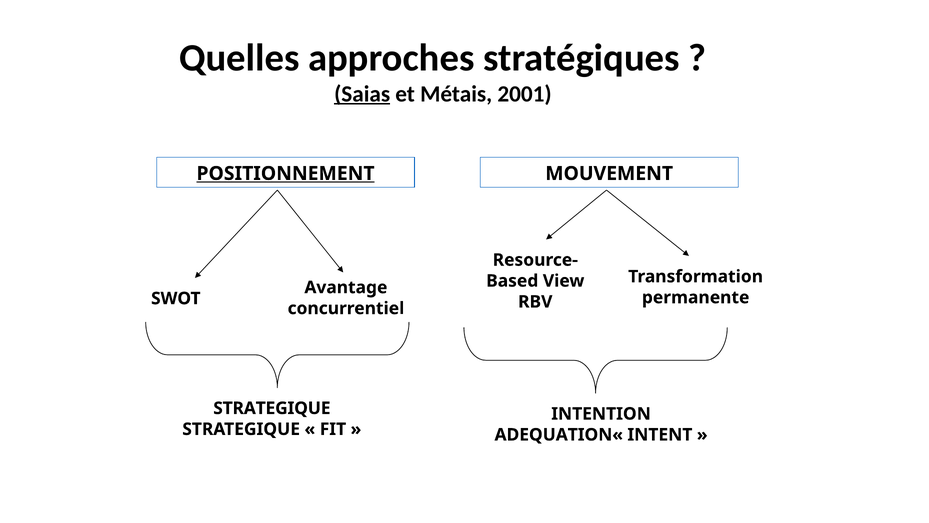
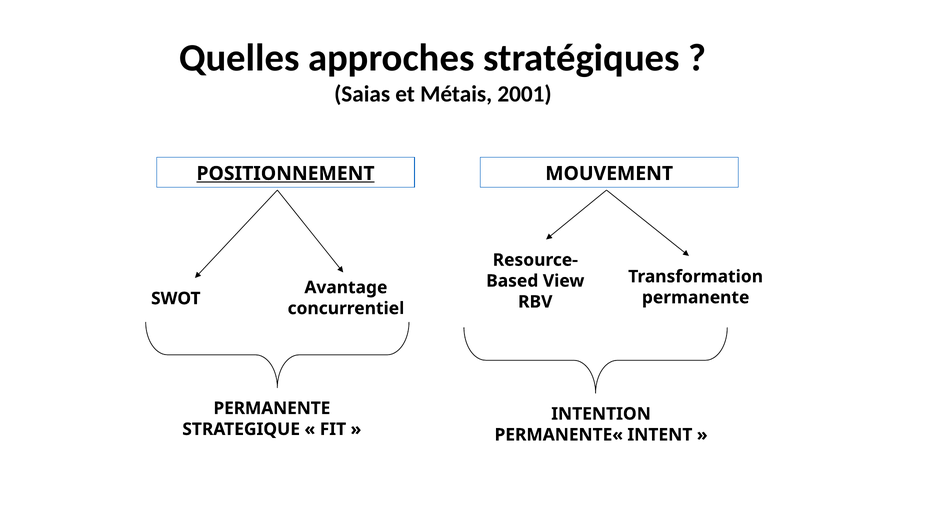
Saias underline: present -> none
STRATEGIQUE at (272, 408): STRATEGIQUE -> PERMANENTE
ADEQUATION«: ADEQUATION« -> PERMANENTE«
